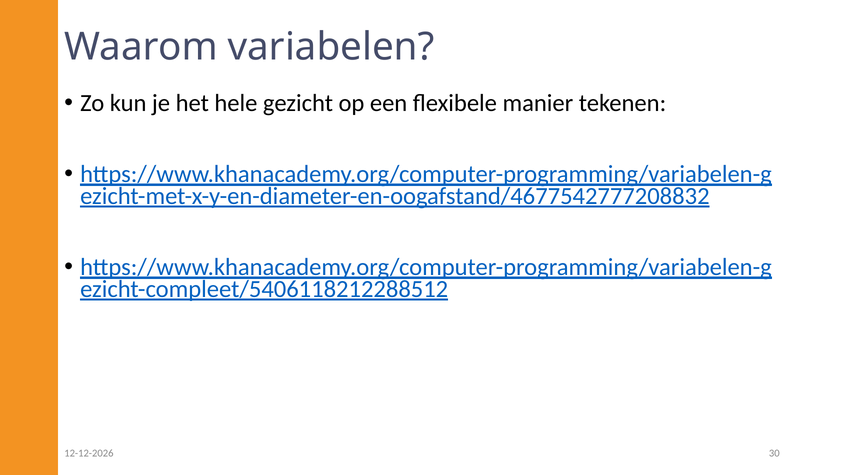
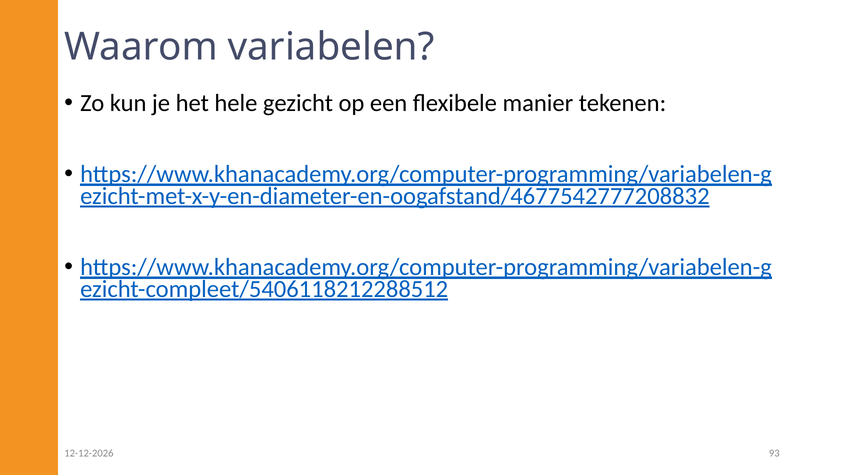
30: 30 -> 93
